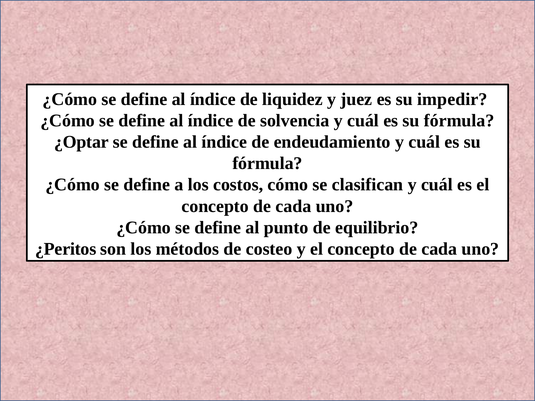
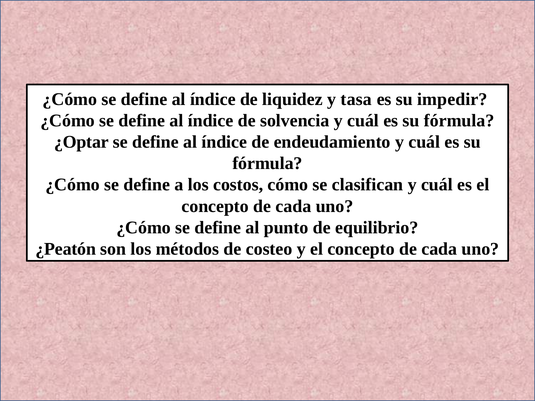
juez: juez -> tasa
¿Peritos: ¿Peritos -> ¿Peatón
